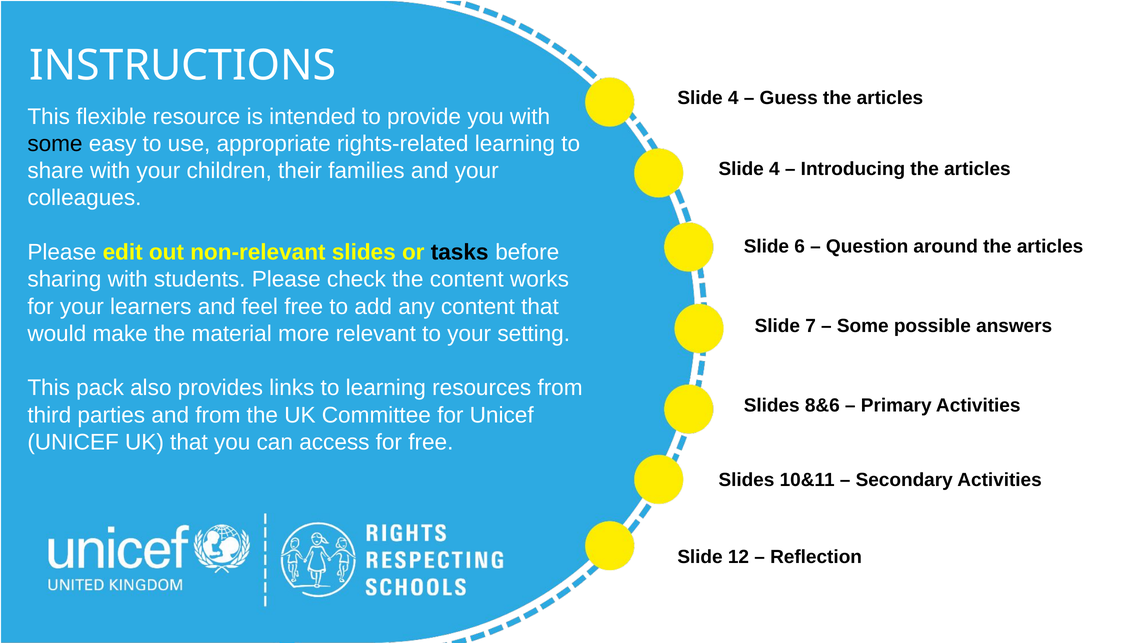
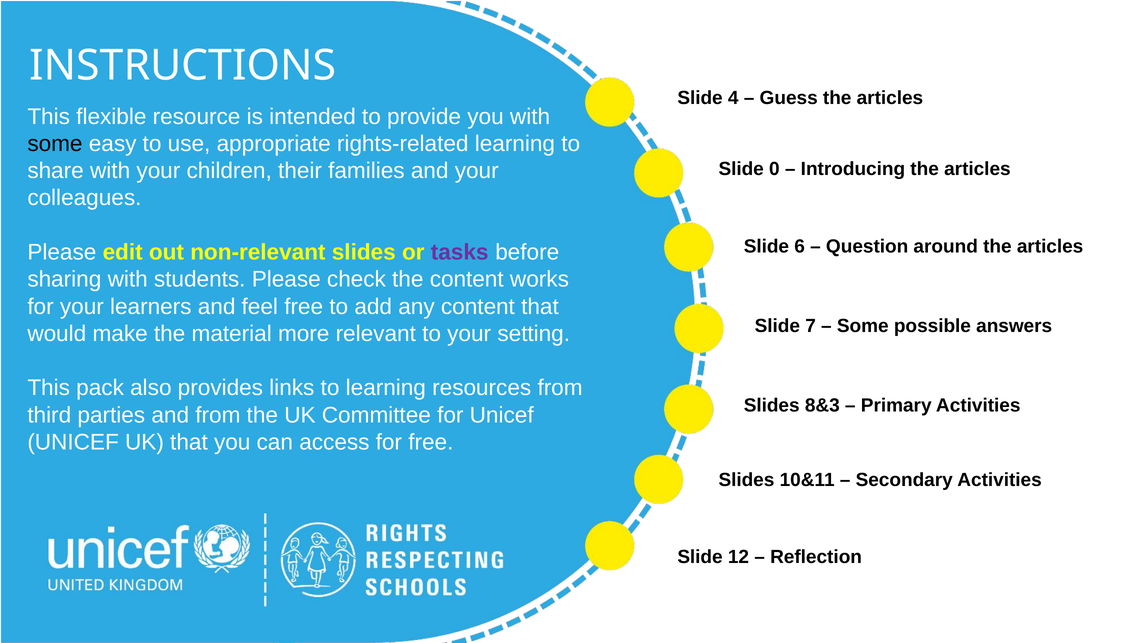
4 at (774, 169): 4 -> 0
tasks colour: black -> purple
8&6: 8&6 -> 8&3
